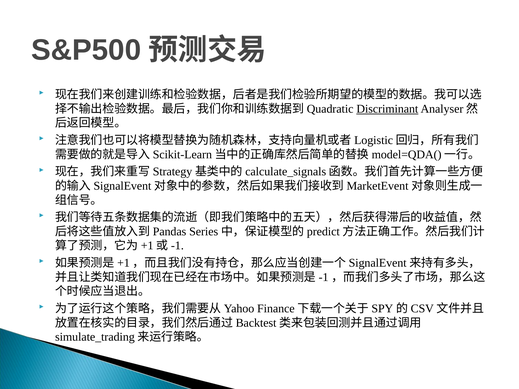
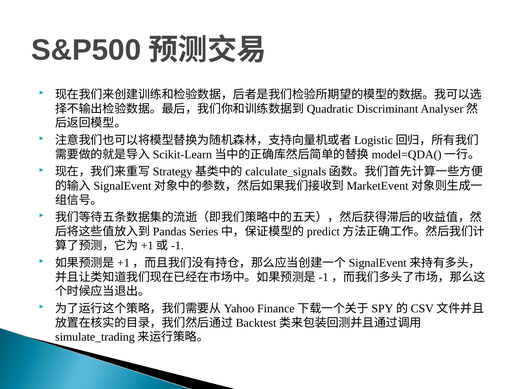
Discriminant underline: present -> none
